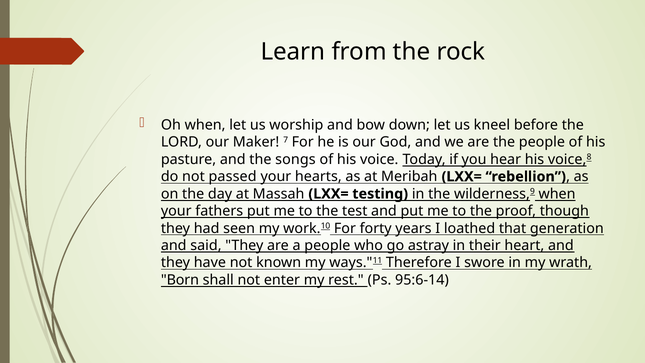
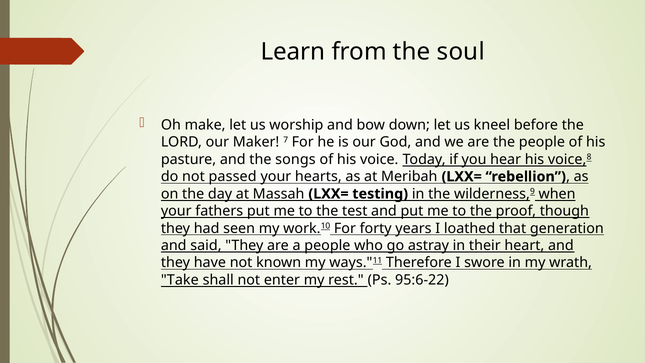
rock: rock -> soul
Oh when: when -> make
Born: Born -> Take
95:6-14: 95:6-14 -> 95:6-22
